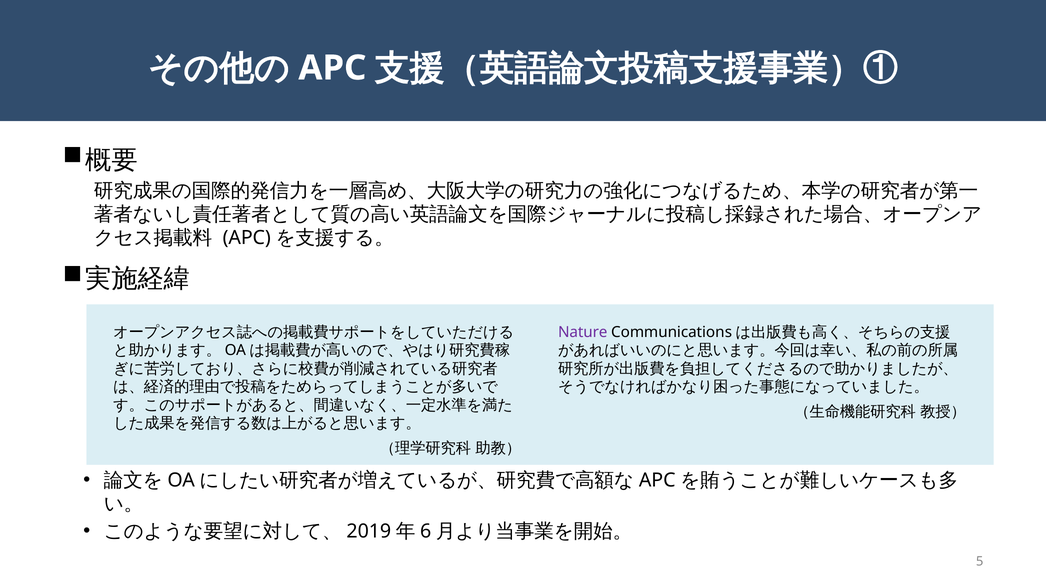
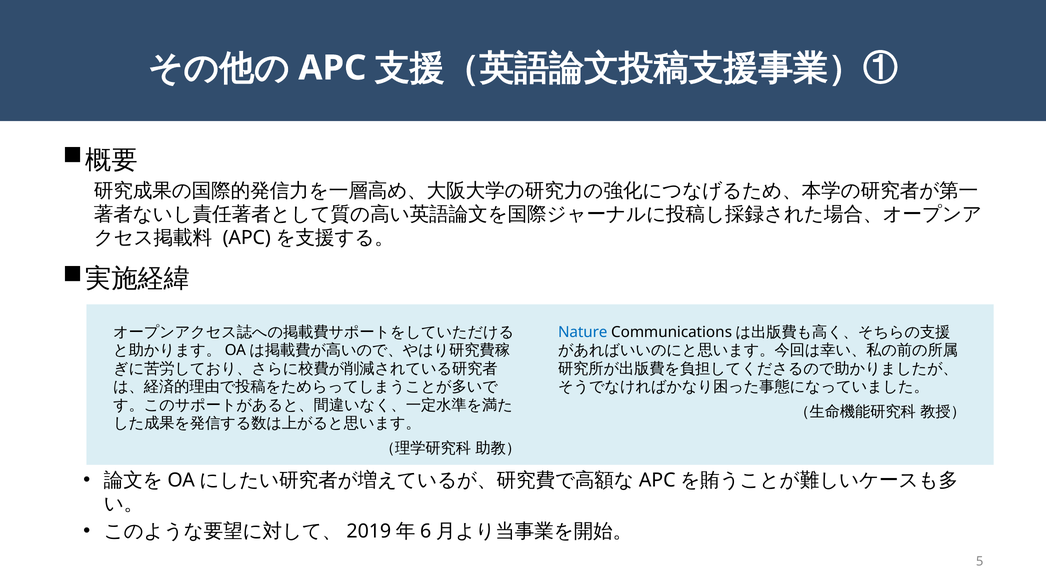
Nature colour: purple -> blue
